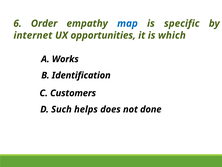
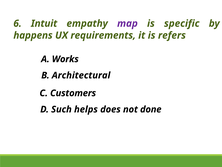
Order: Order -> Intuit
map colour: blue -> purple
internet: internet -> happens
opportunities: opportunities -> requirements
which: which -> refers
Identification: Identification -> Architectural
